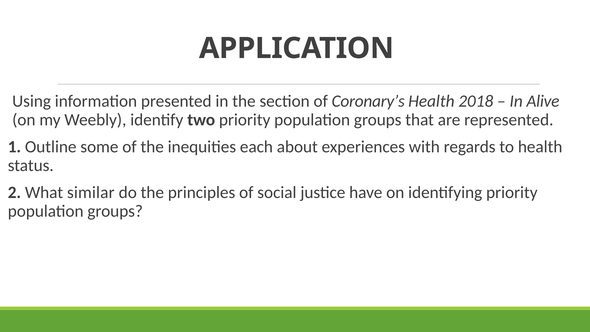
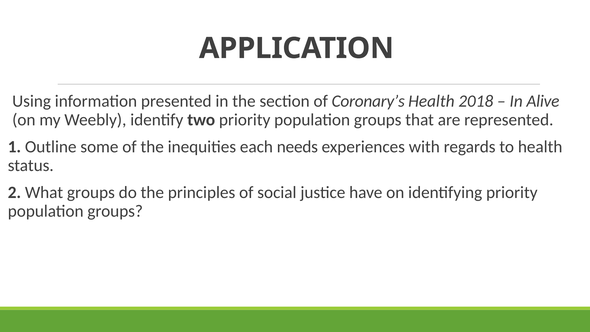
about: about -> needs
What similar: similar -> groups
